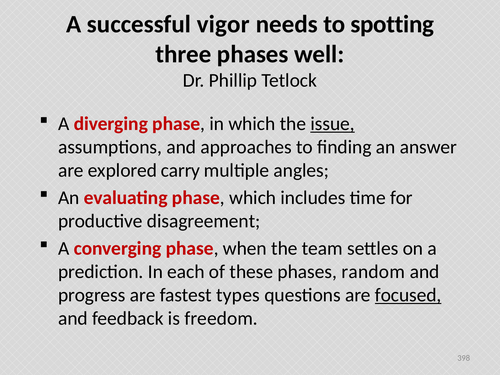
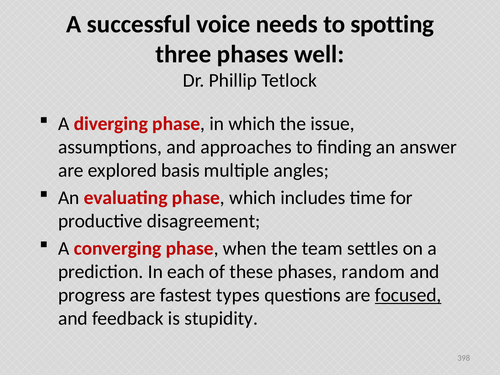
vigor: vigor -> voice
issue underline: present -> none
carry: carry -> basis
freedom: freedom -> stupidity
